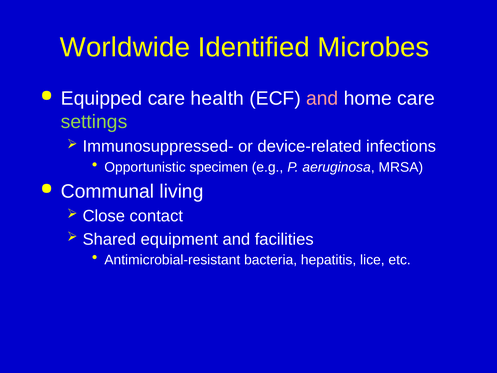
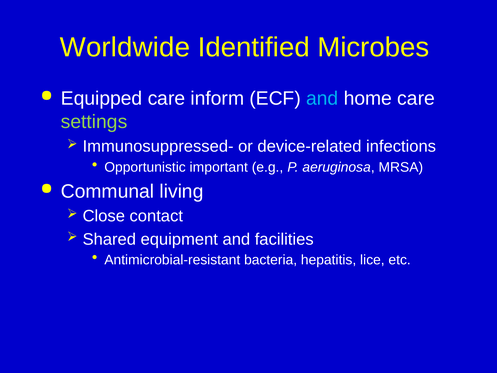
health: health -> inform
and at (322, 98) colour: pink -> light blue
specimen: specimen -> important
